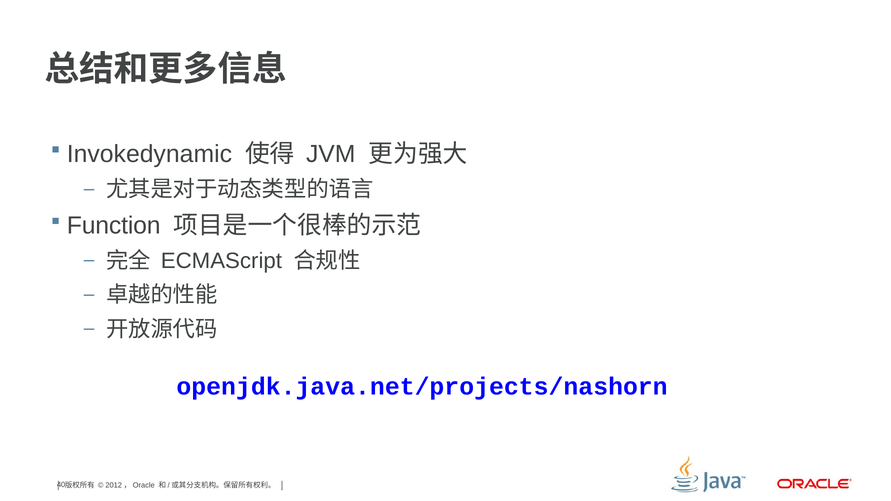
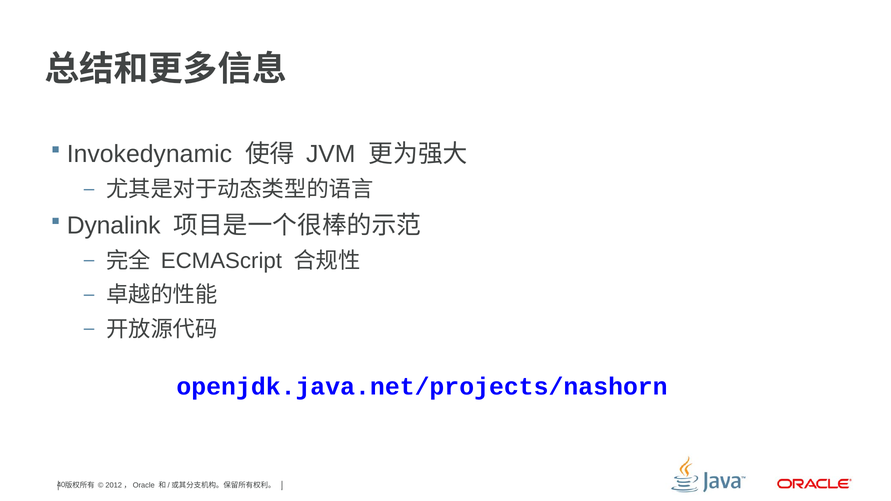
Function: Function -> Dynalink
